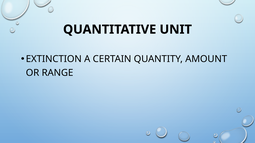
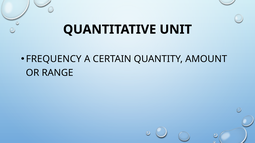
EXTINCTION: EXTINCTION -> FREQUENCY
